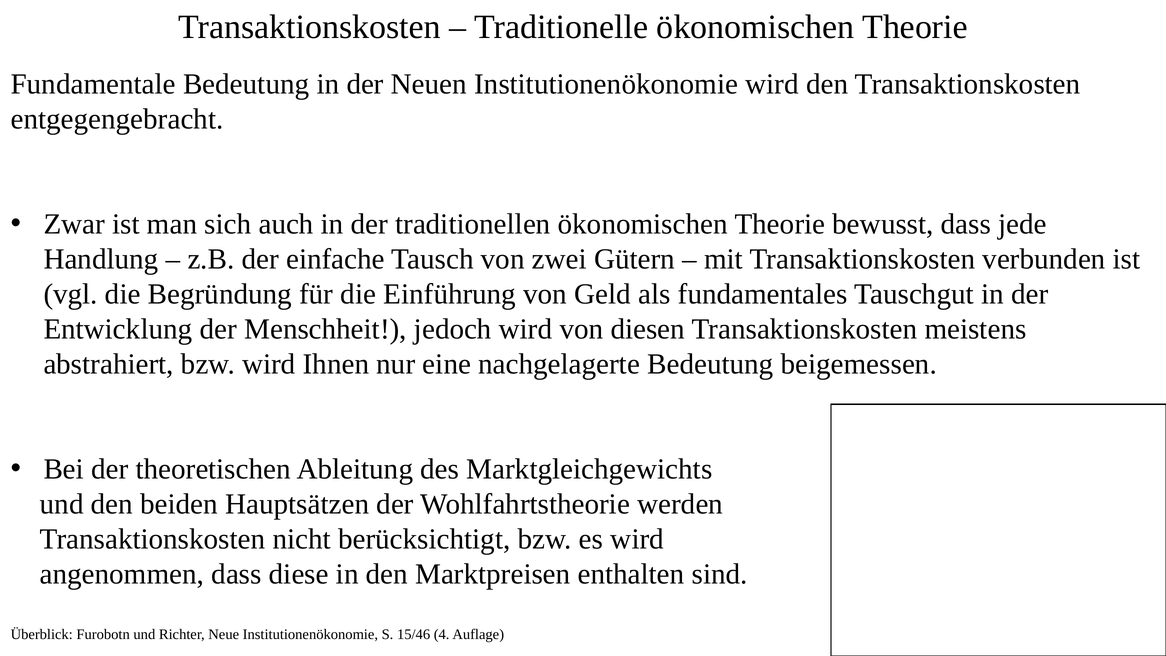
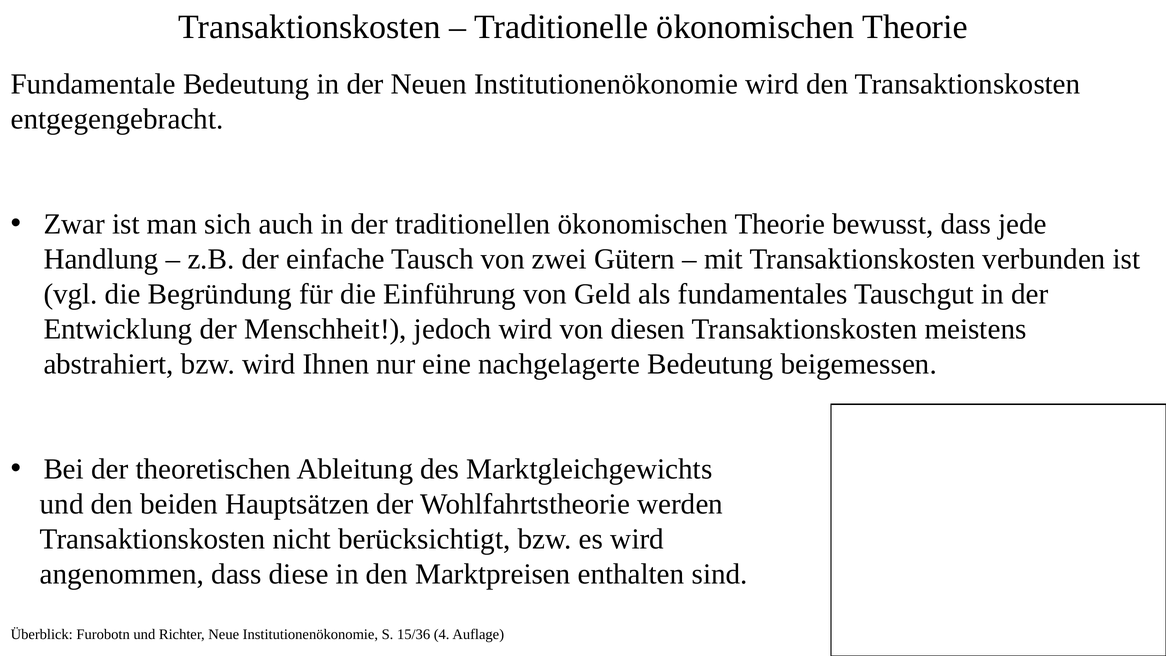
15/46: 15/46 -> 15/36
